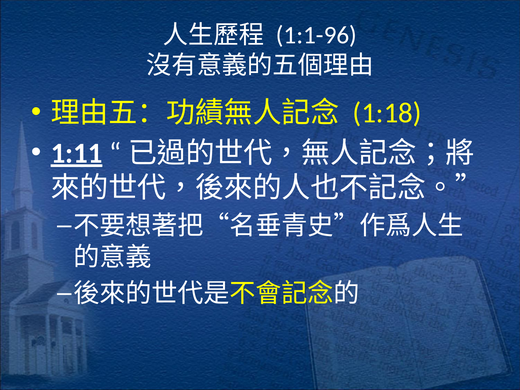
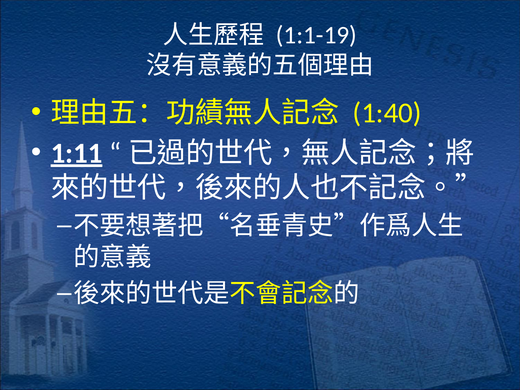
1:1-96: 1:1-96 -> 1:1-19
1:18: 1:18 -> 1:40
